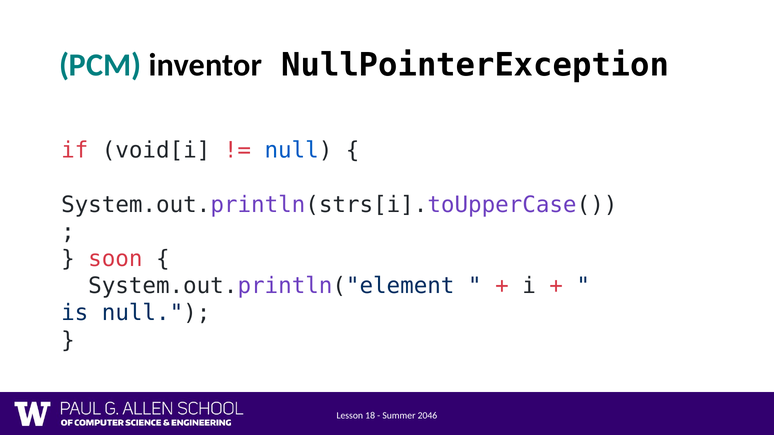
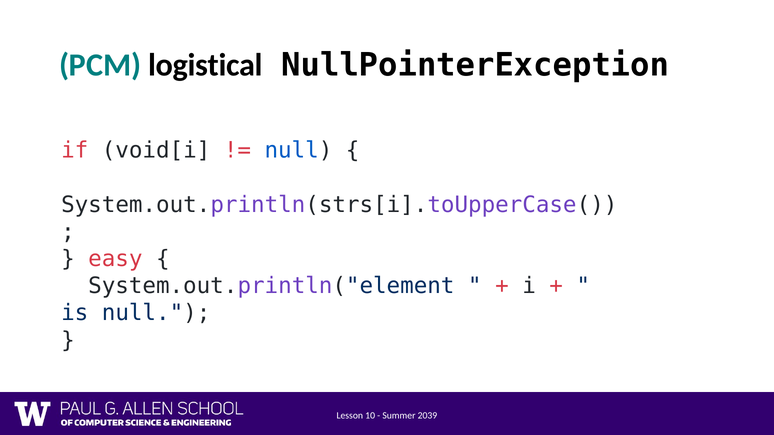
inventor: inventor -> logistical
soon: soon -> easy
18: 18 -> 10
2046: 2046 -> 2039
